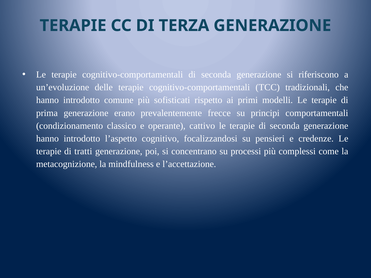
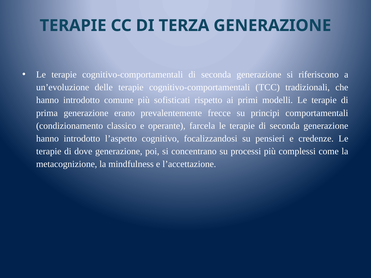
cattivo: cattivo -> farcela
tratti: tratti -> dove
